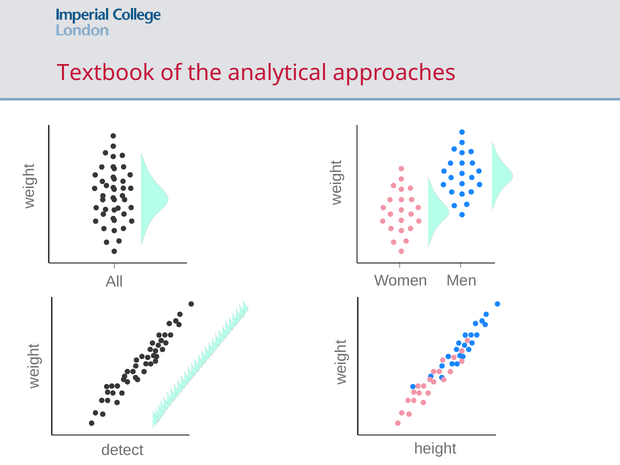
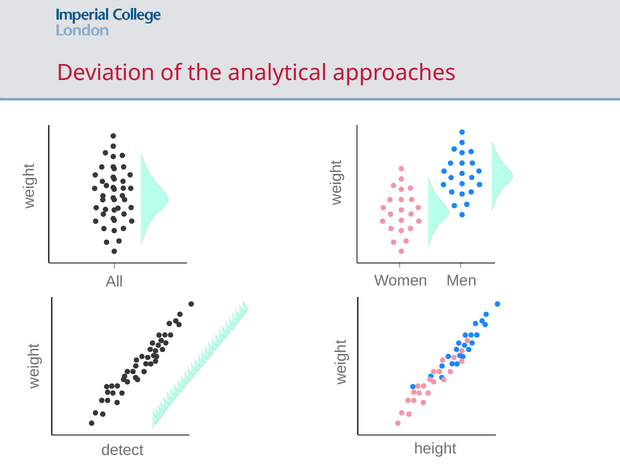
Textbook: Textbook -> Deviation
